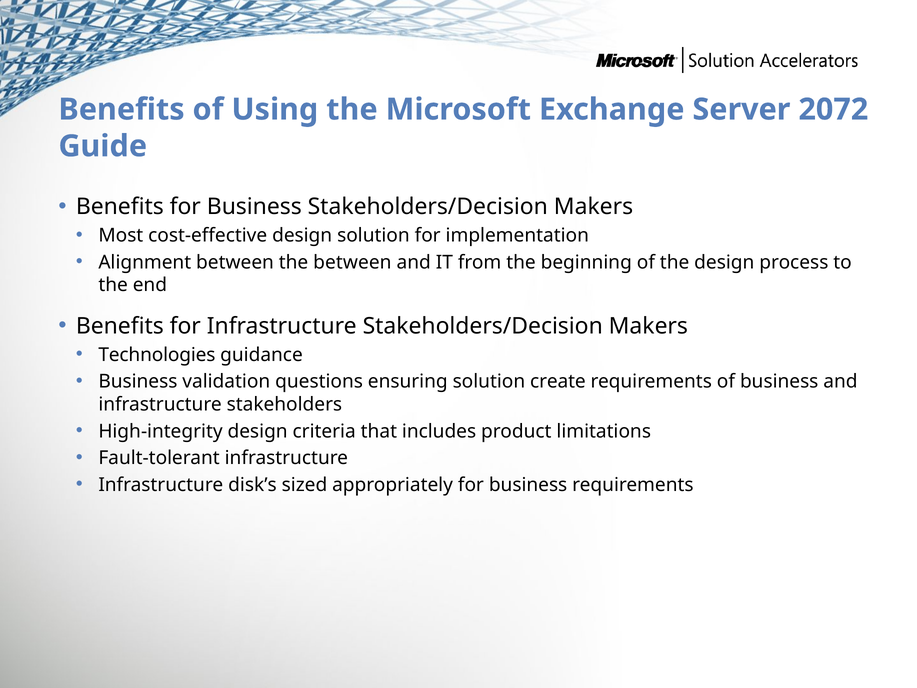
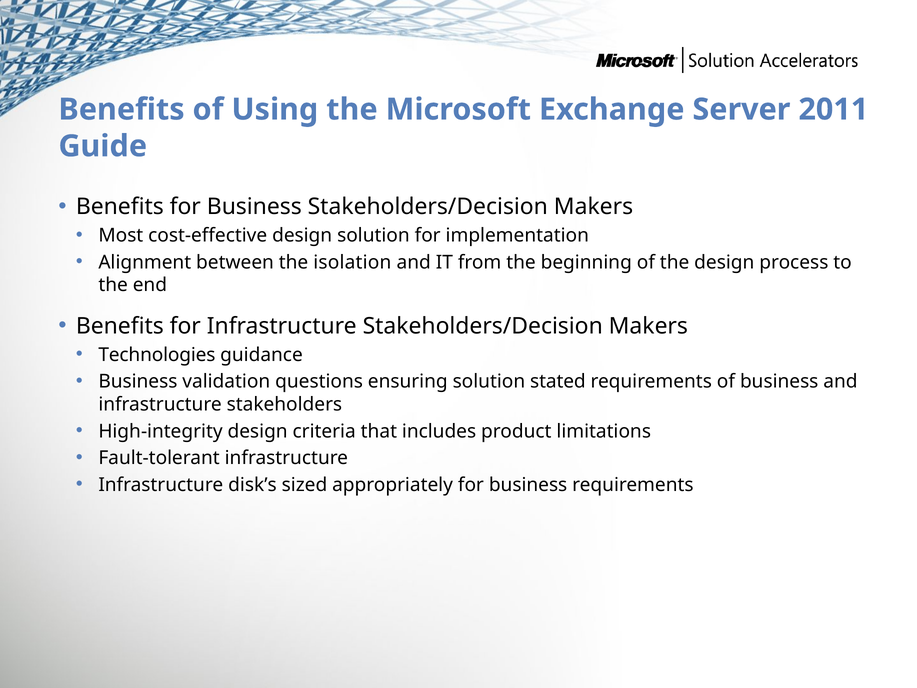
2072: 2072 -> 2011
the between: between -> isolation
create: create -> stated
